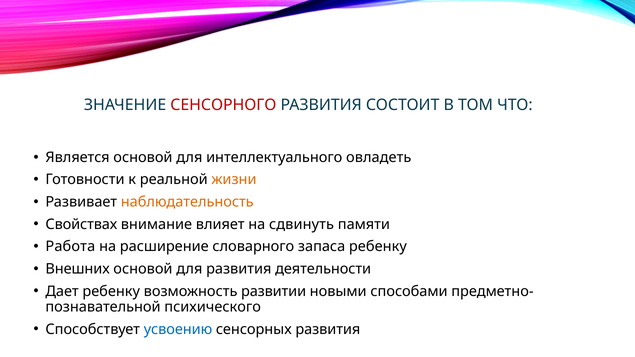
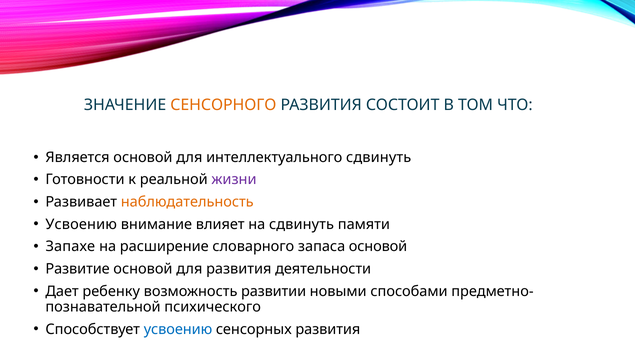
СЕНСОРНОГО colour: red -> orange
интеллектуального овладеть: овладеть -> сдвинуть
жизни colour: orange -> purple
Свойствах at (81, 224): Свойствах -> Усвоению
Работа: Работа -> Запахе
запаса ребенку: ребенку -> основой
Внешних: Внешних -> Развитие
